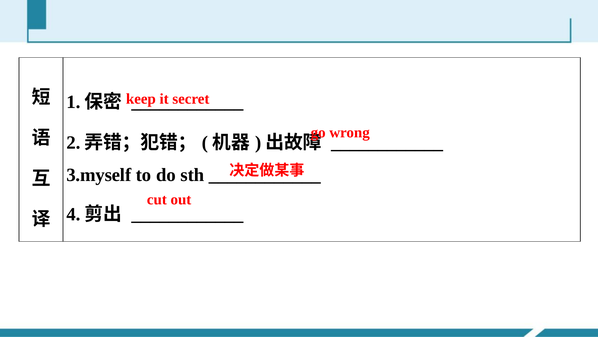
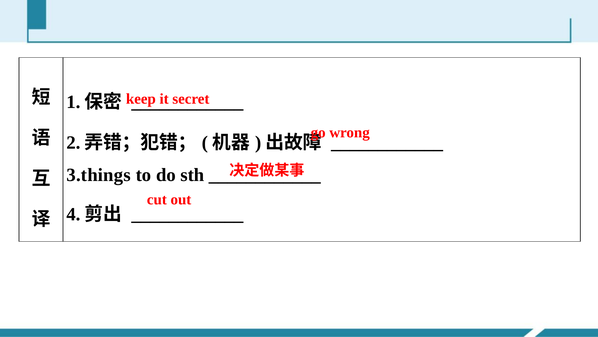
3.myself: 3.myself -> 3.things
